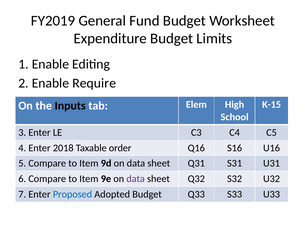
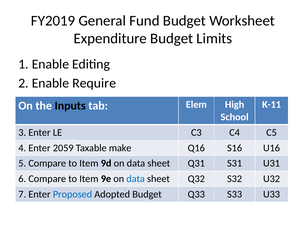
K-15: K-15 -> K-11
2018: 2018 -> 2059
order: order -> make
data at (136, 179) colour: purple -> blue
